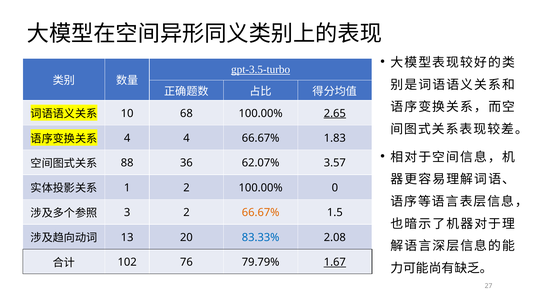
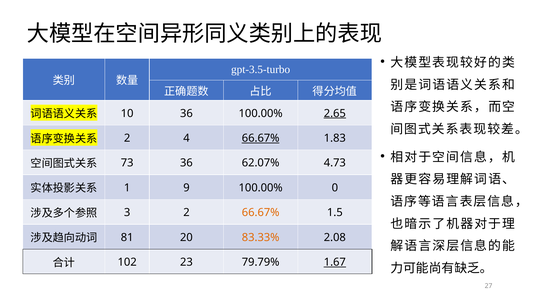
gpt-3.5-turbo underline: present -> none
10 68: 68 -> 36
4 at (127, 138): 4 -> 2
66.67% at (261, 138) underline: none -> present
88: 88 -> 73
3.57: 3.57 -> 4.73
1 2: 2 -> 9
13: 13 -> 81
83.33% colour: blue -> orange
76: 76 -> 23
